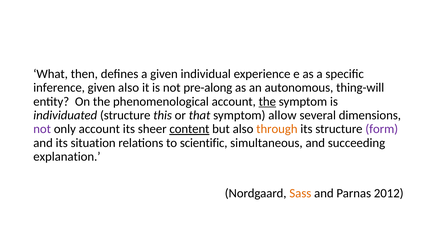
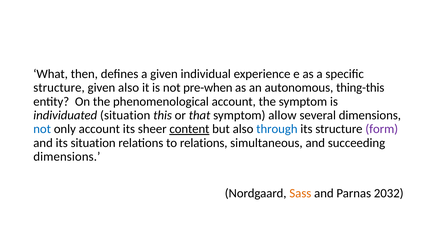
inference at (59, 88): inference -> structure
pre-along: pre-along -> pre-when
thing-will: thing-will -> thing-this
the at (267, 101) underline: present -> none
individuated structure: structure -> situation
not at (42, 129) colour: purple -> blue
through colour: orange -> blue
to scientific: scientific -> relations
explanation at (67, 156): explanation -> dimensions
2012: 2012 -> 2032
